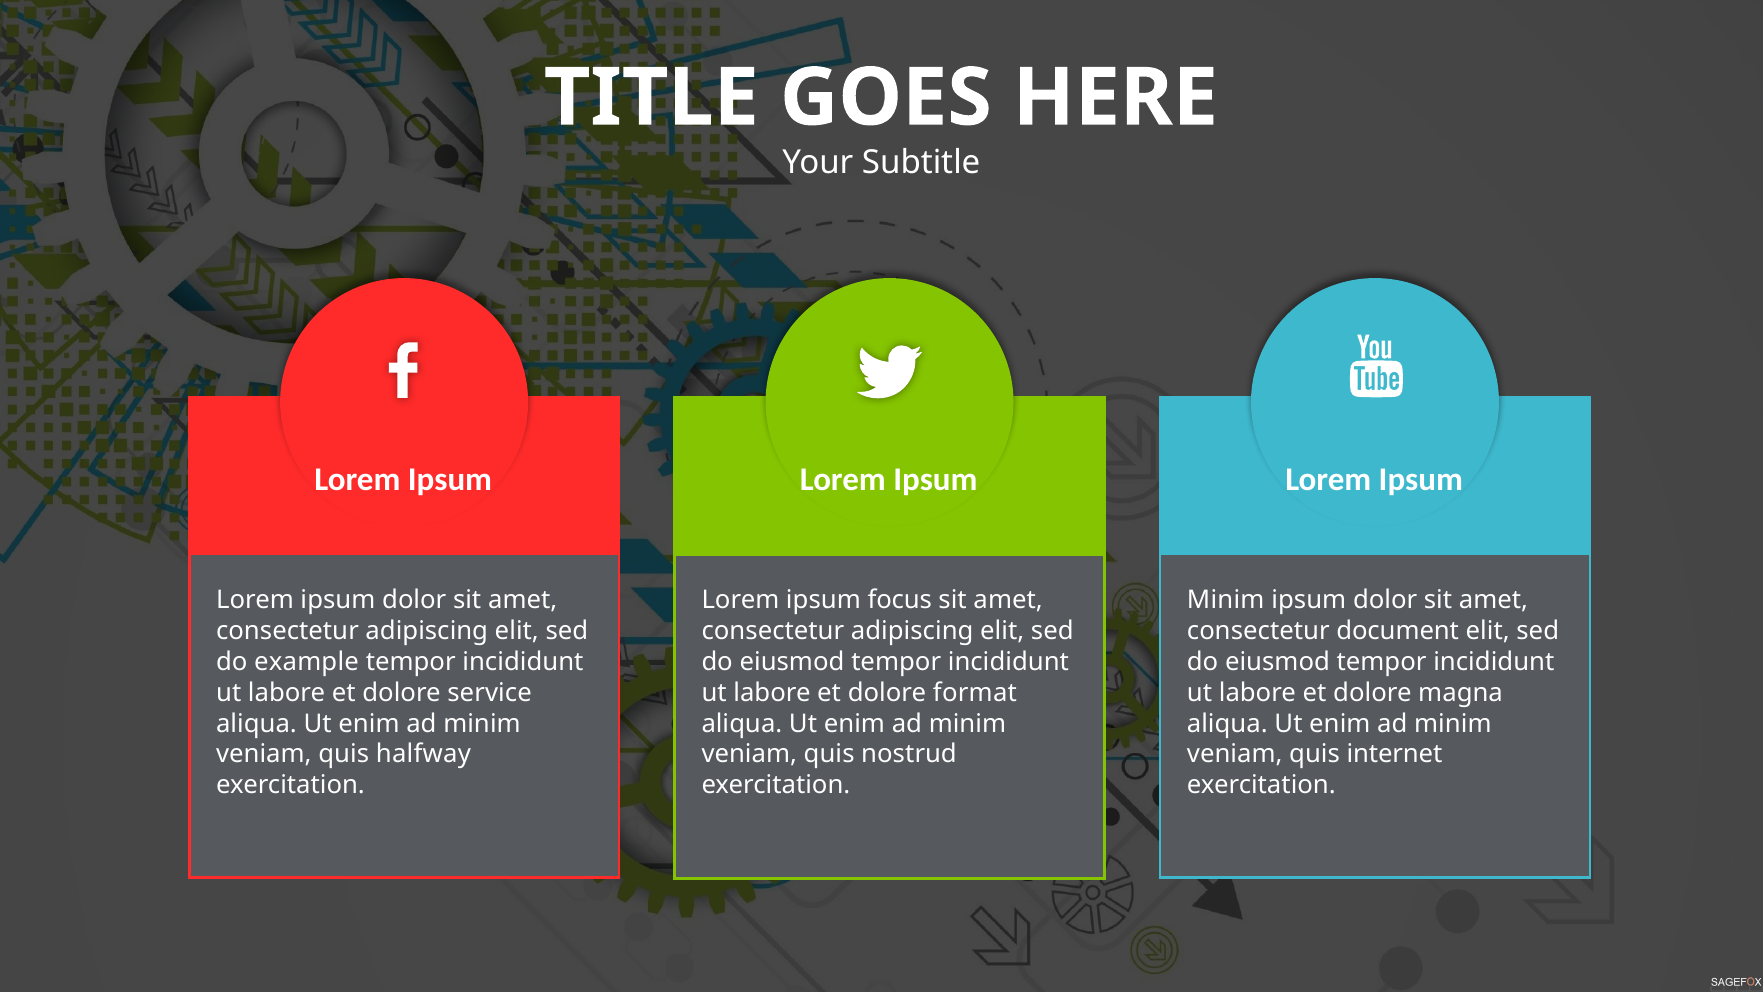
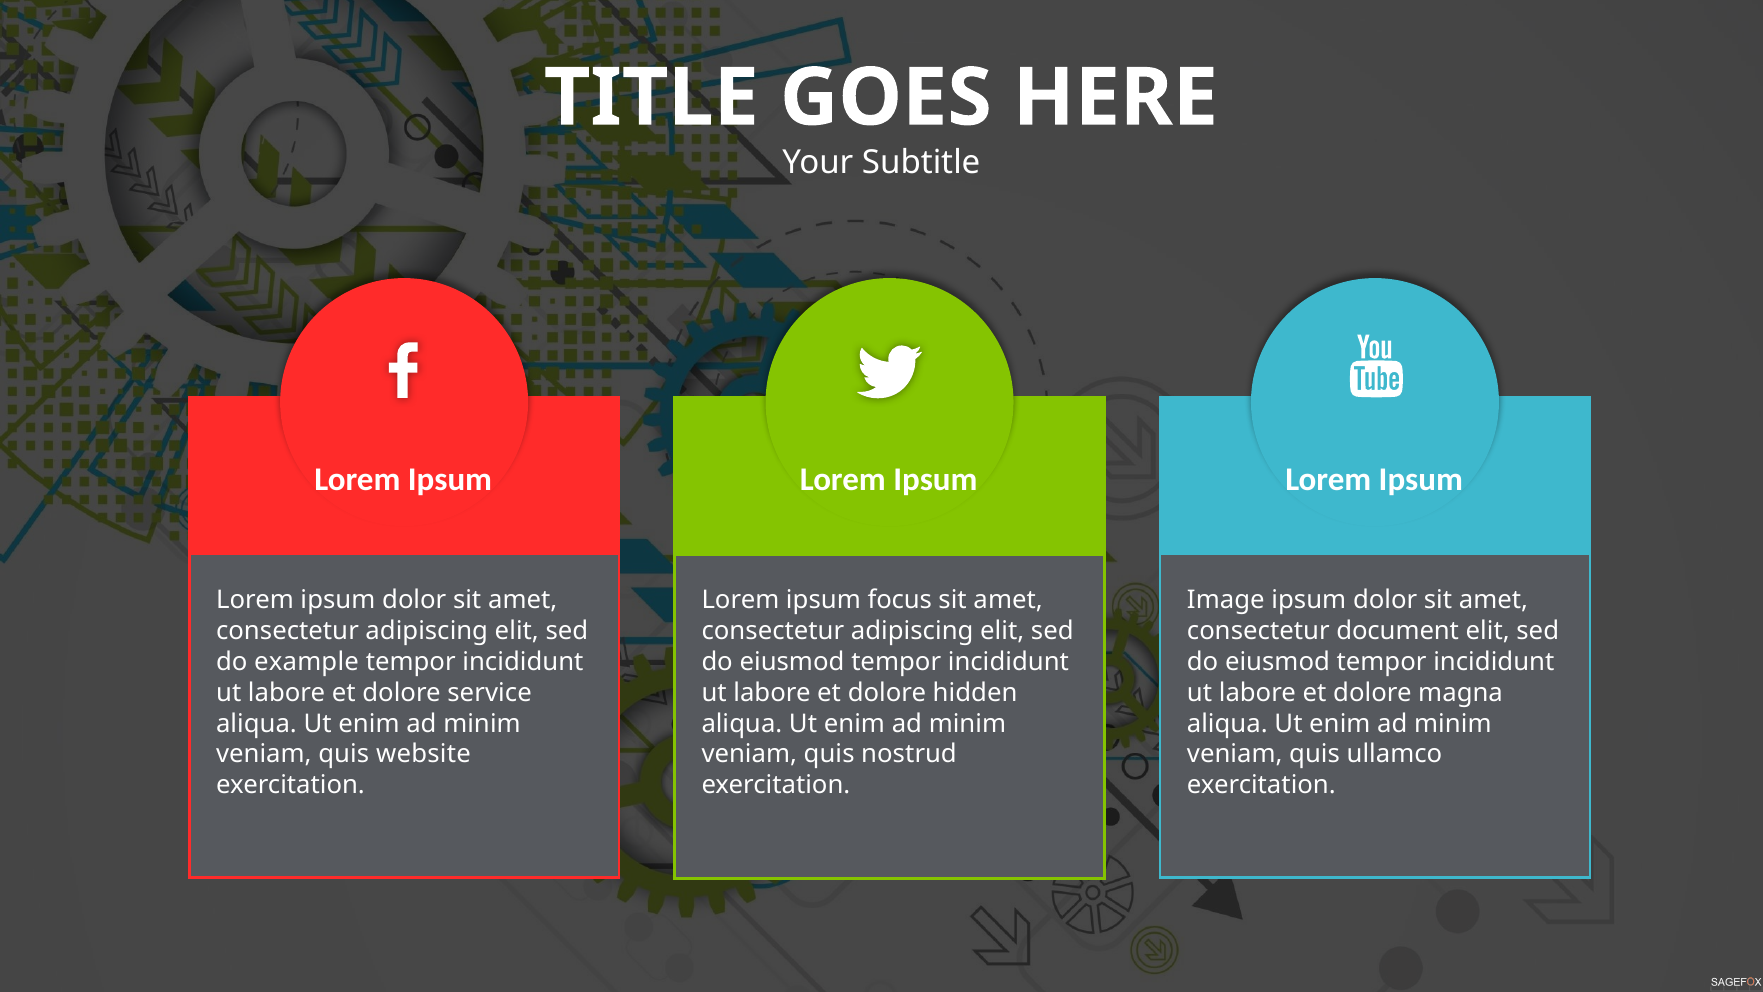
Minim at (1226, 600): Minim -> Image
format: format -> hidden
halfway: halfway -> website
internet: internet -> ullamco
